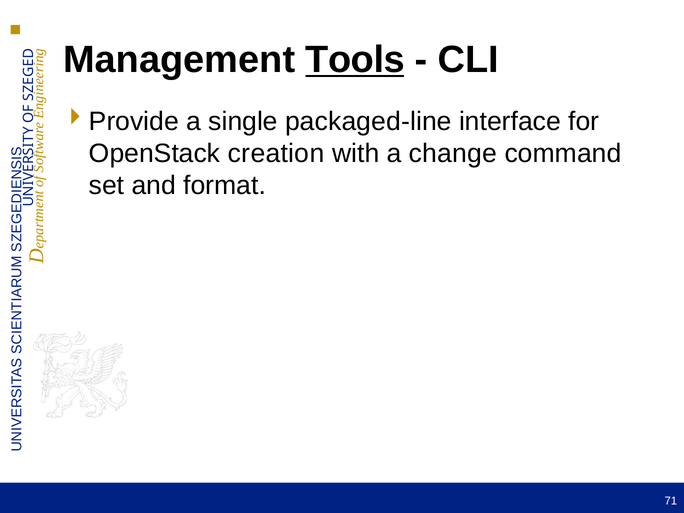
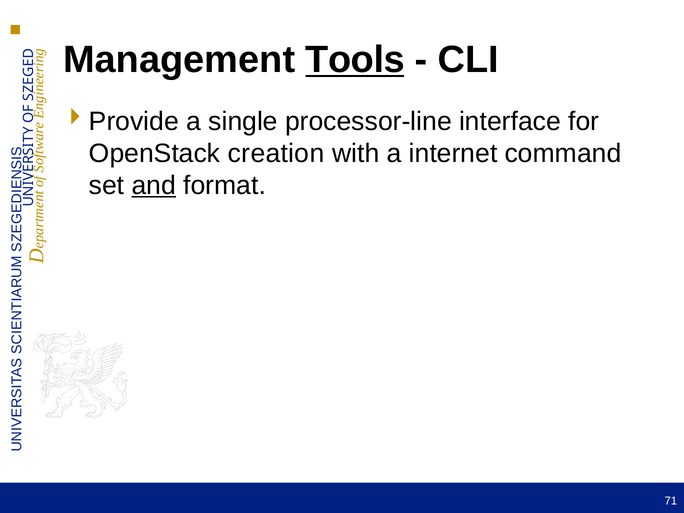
packaged-line: packaged-line -> processor-line
change: change -> internet
and underline: none -> present
